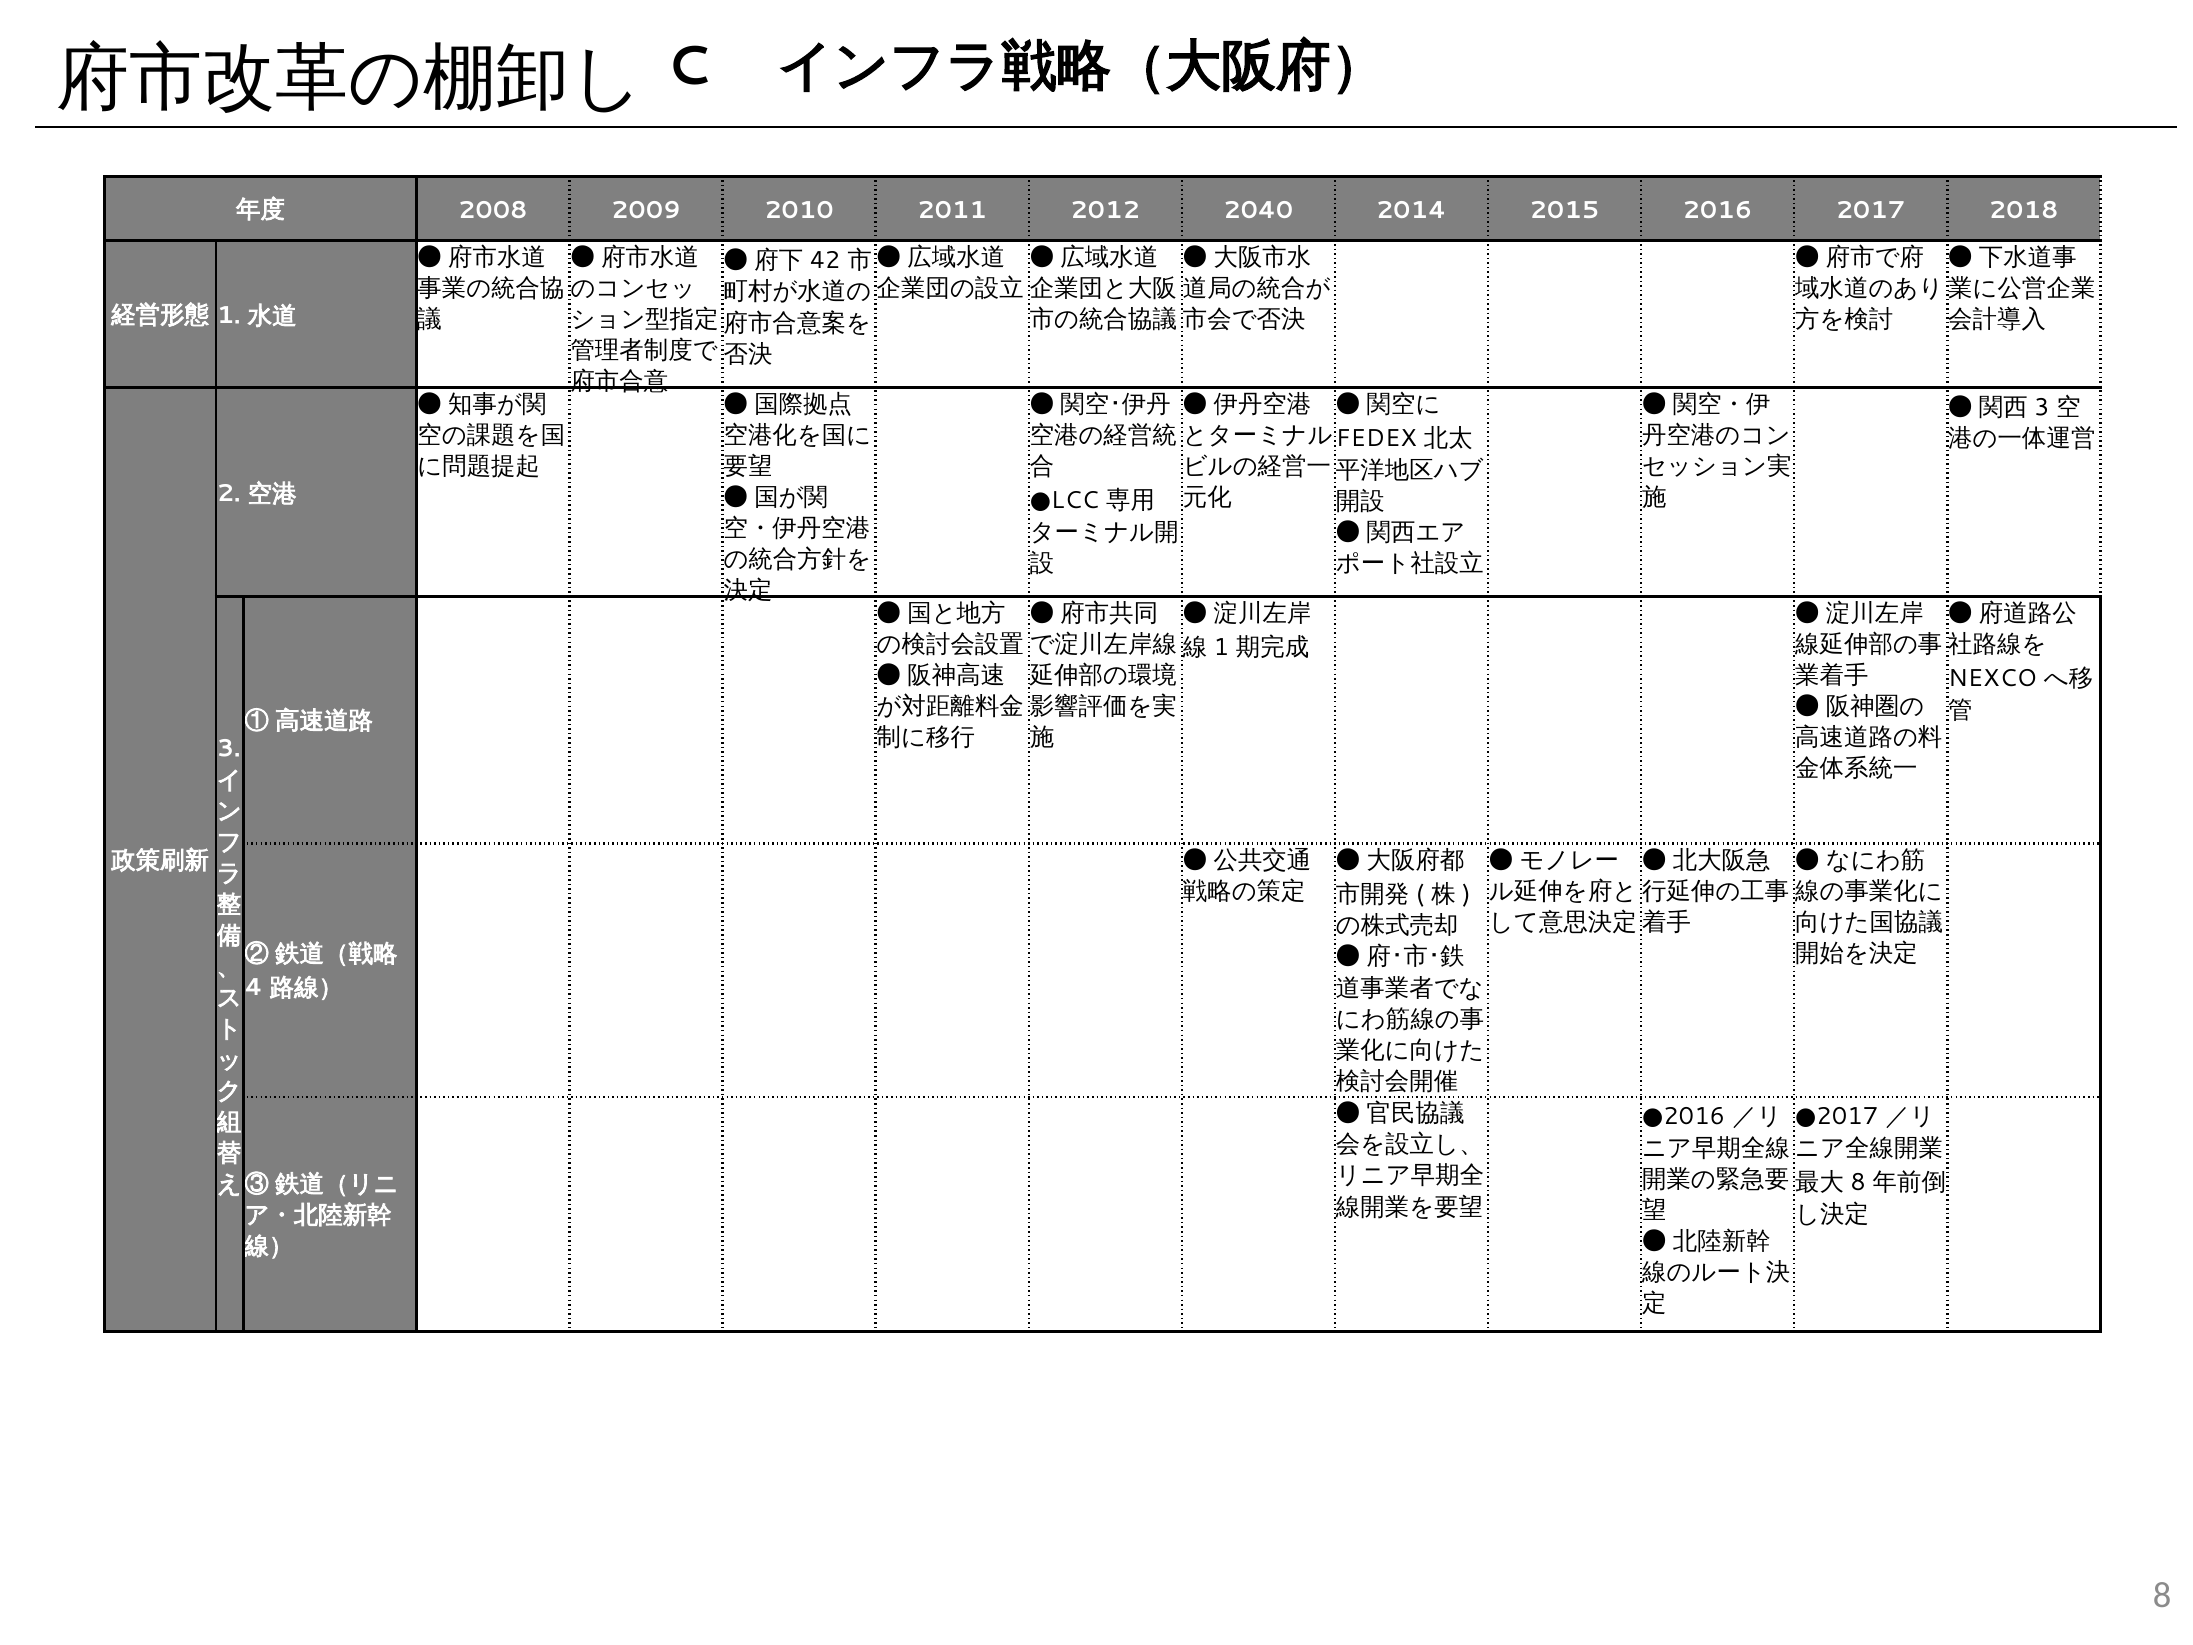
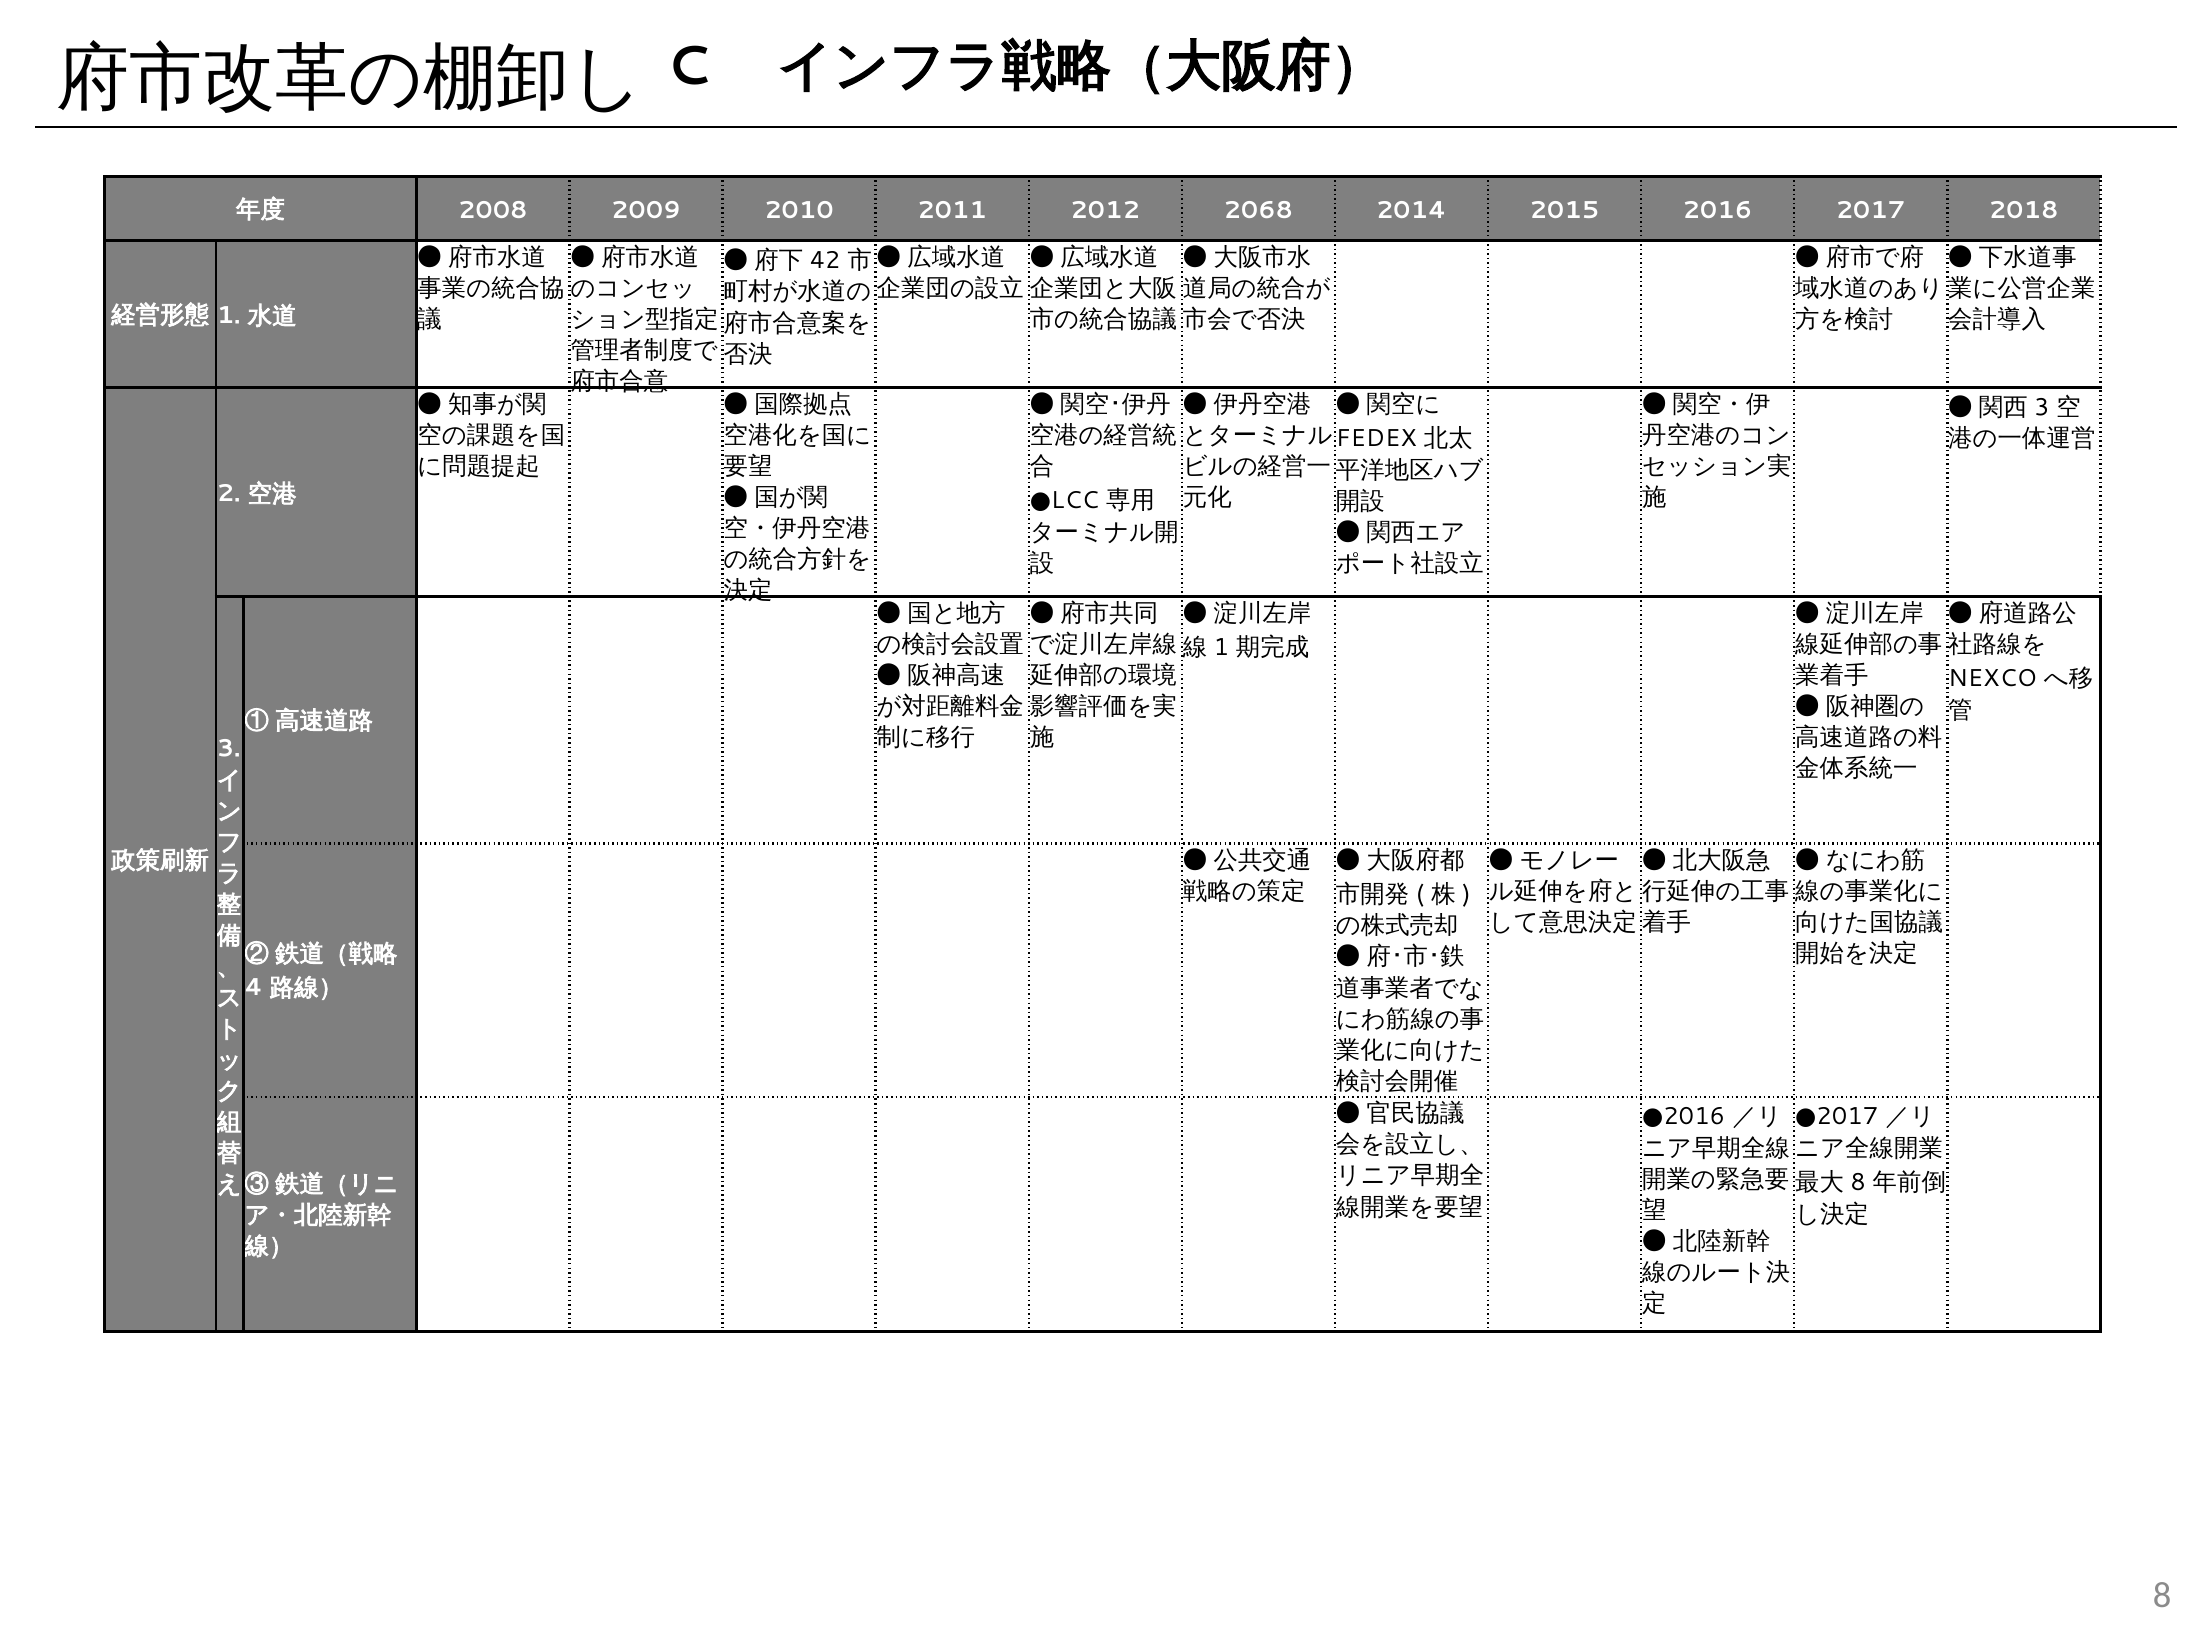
2040: 2040 -> 2068
